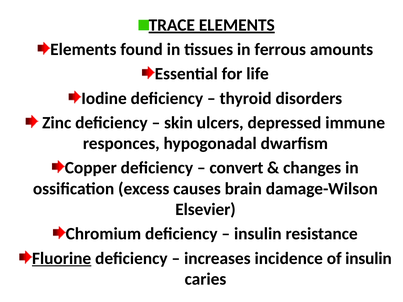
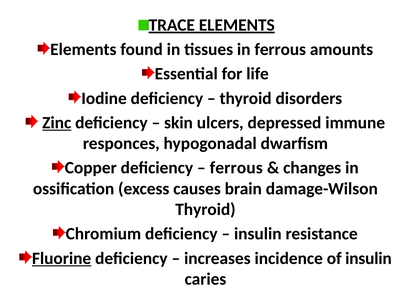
Zinc underline: none -> present
convert at (236, 168): convert -> ferrous
Elsevier at (205, 210): Elsevier -> Thyroid
